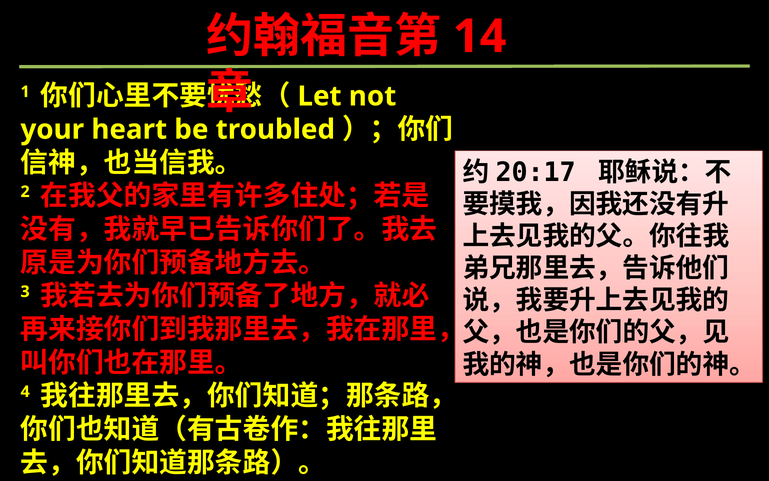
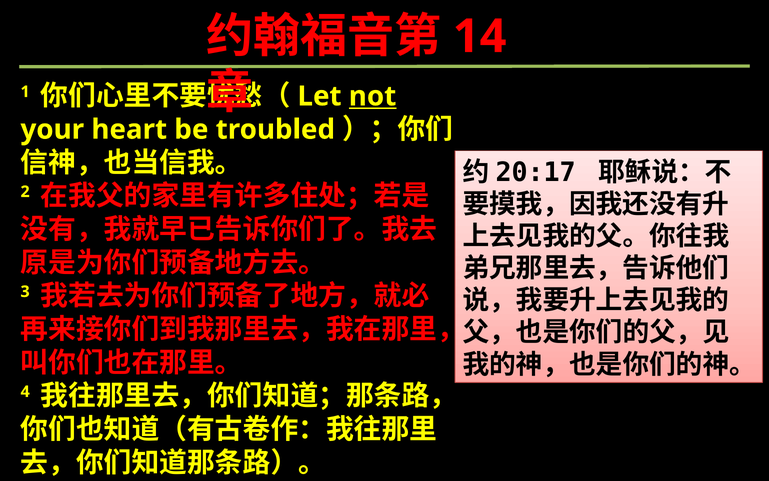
not underline: none -> present
